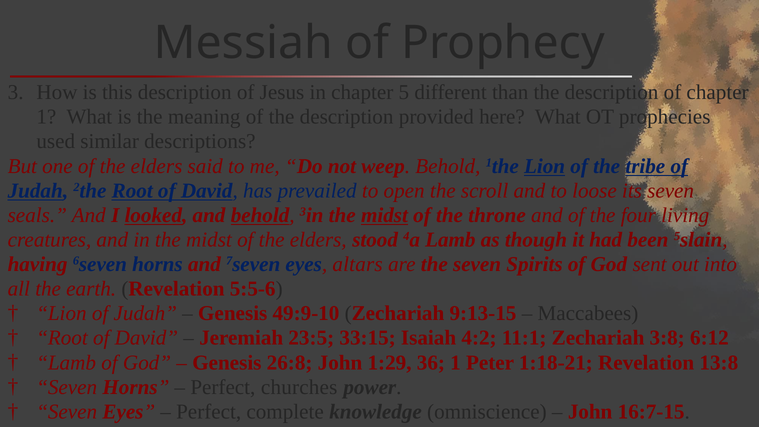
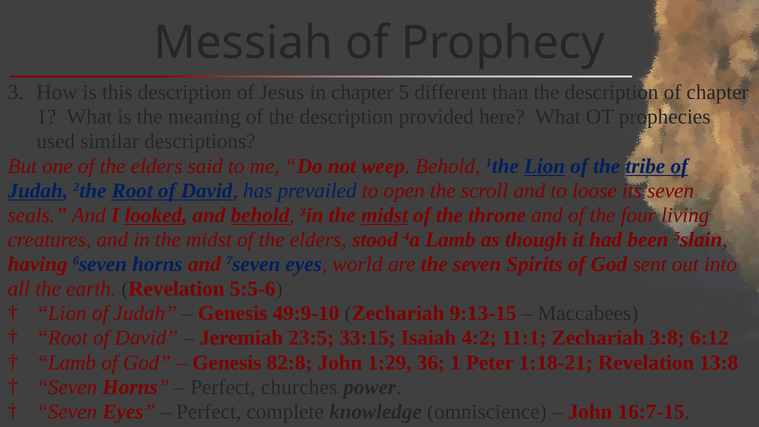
altars: altars -> world
26:8: 26:8 -> 82:8
